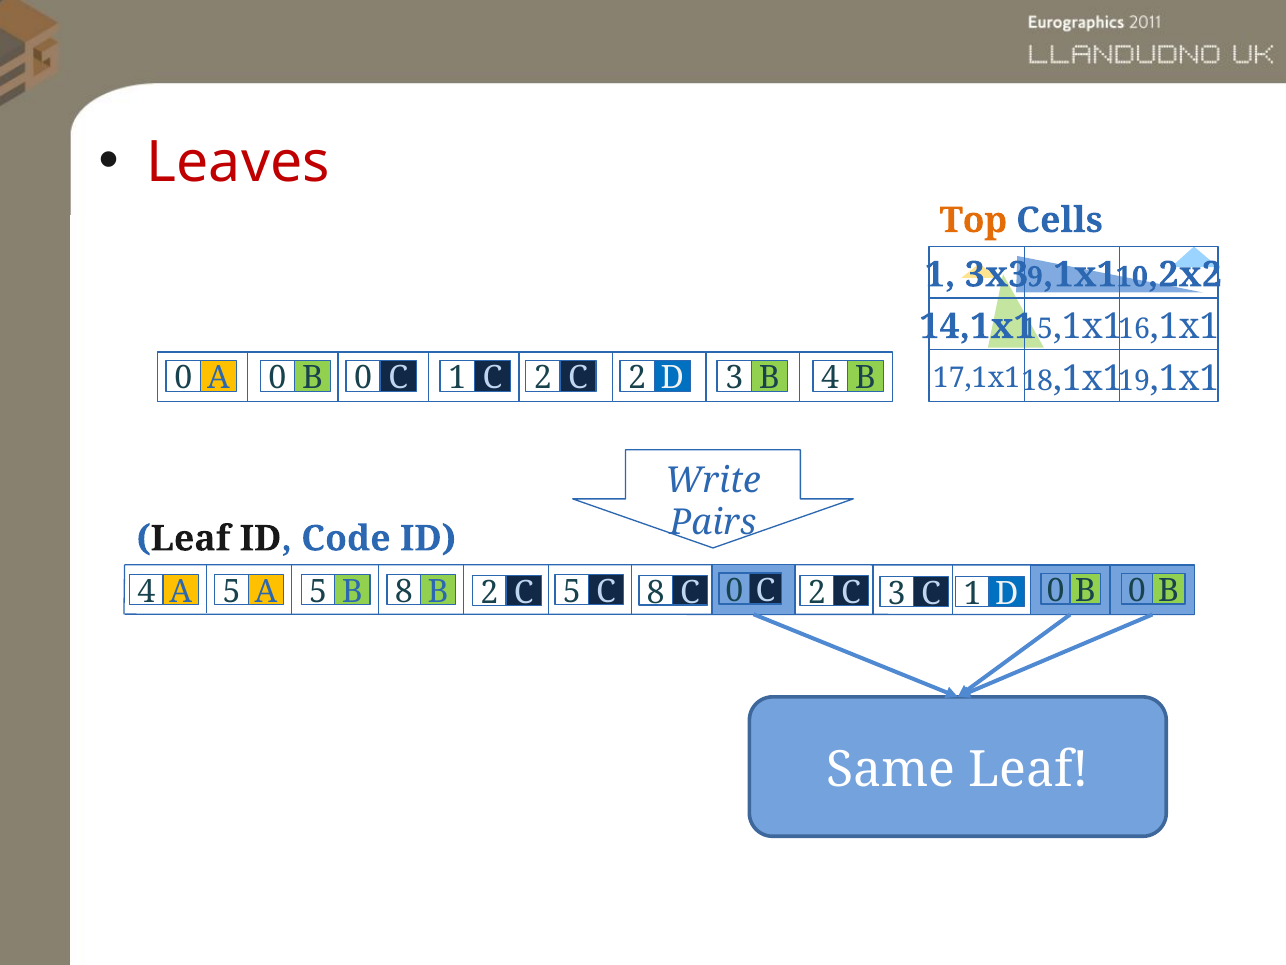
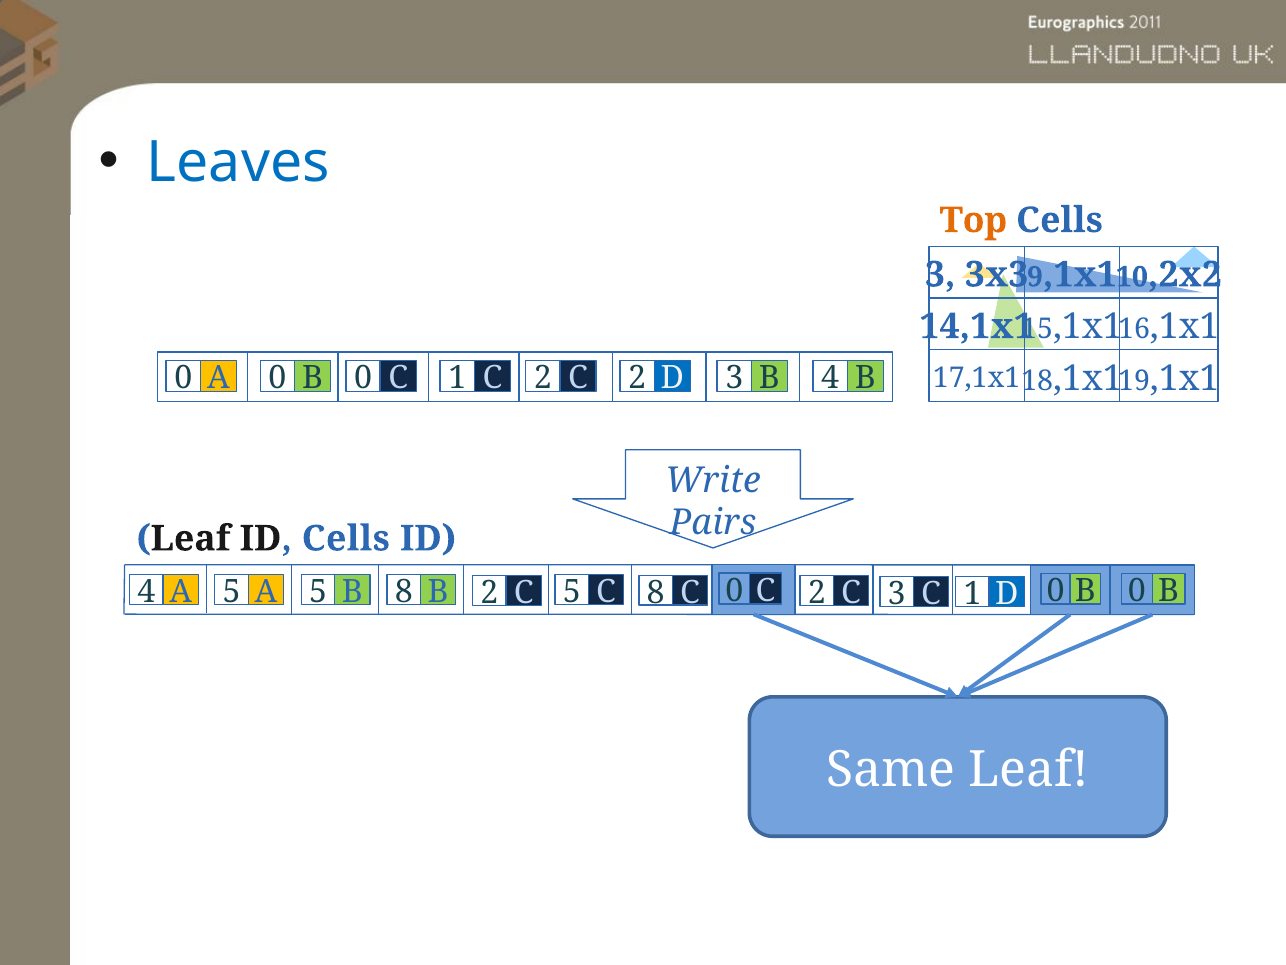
Leaves colour: red -> blue
1 at (940, 275): 1 -> 3
ID Code: Code -> Cells
